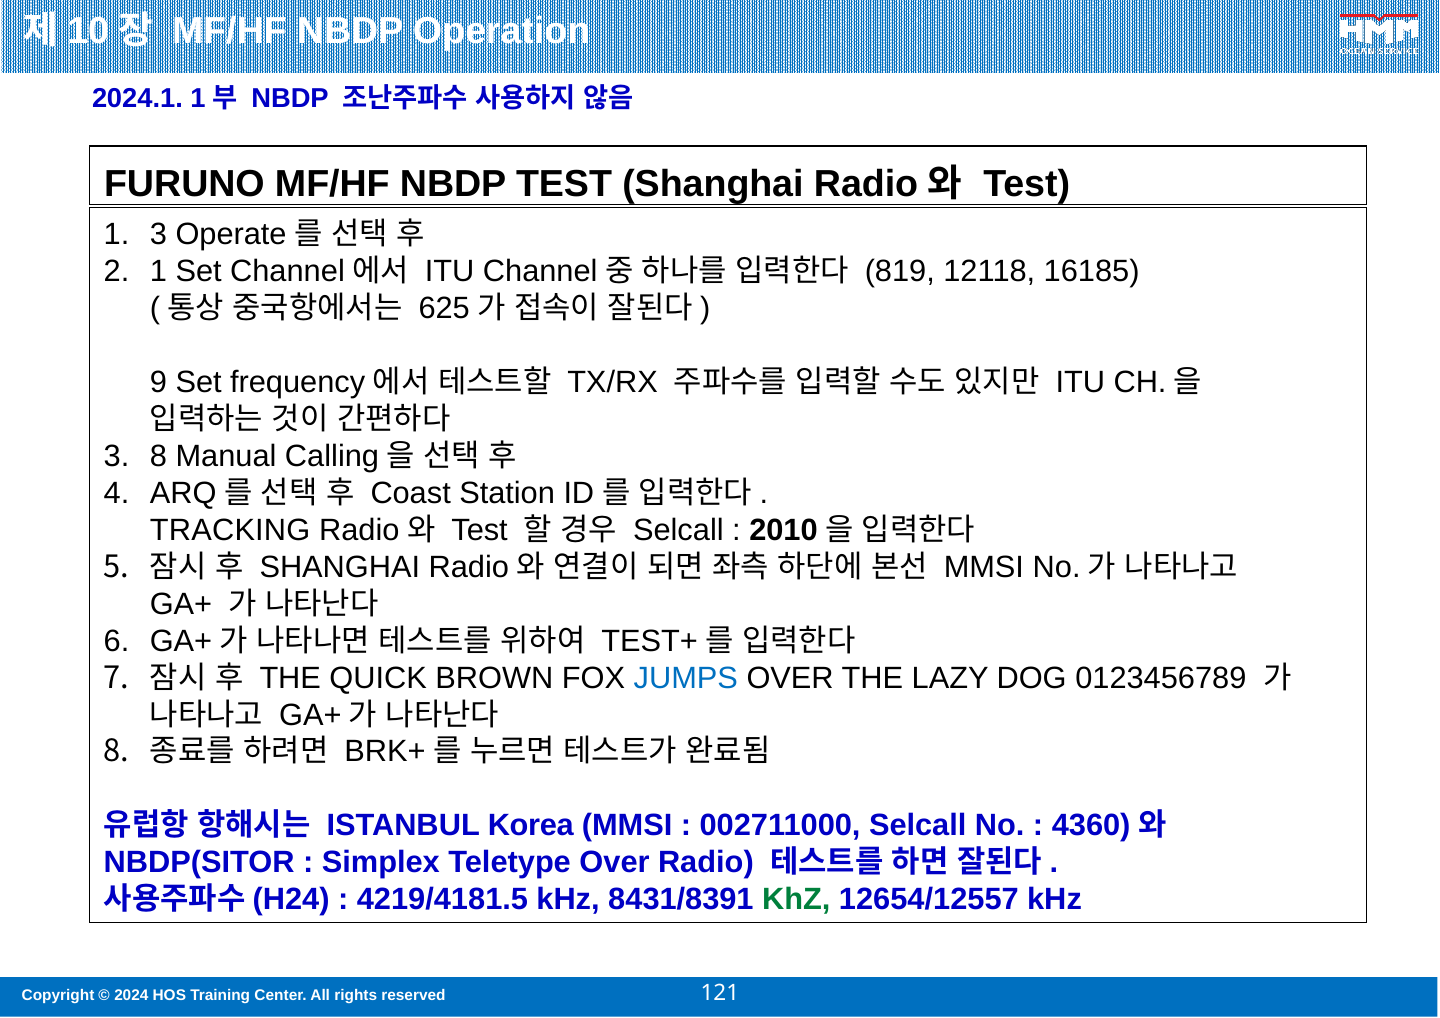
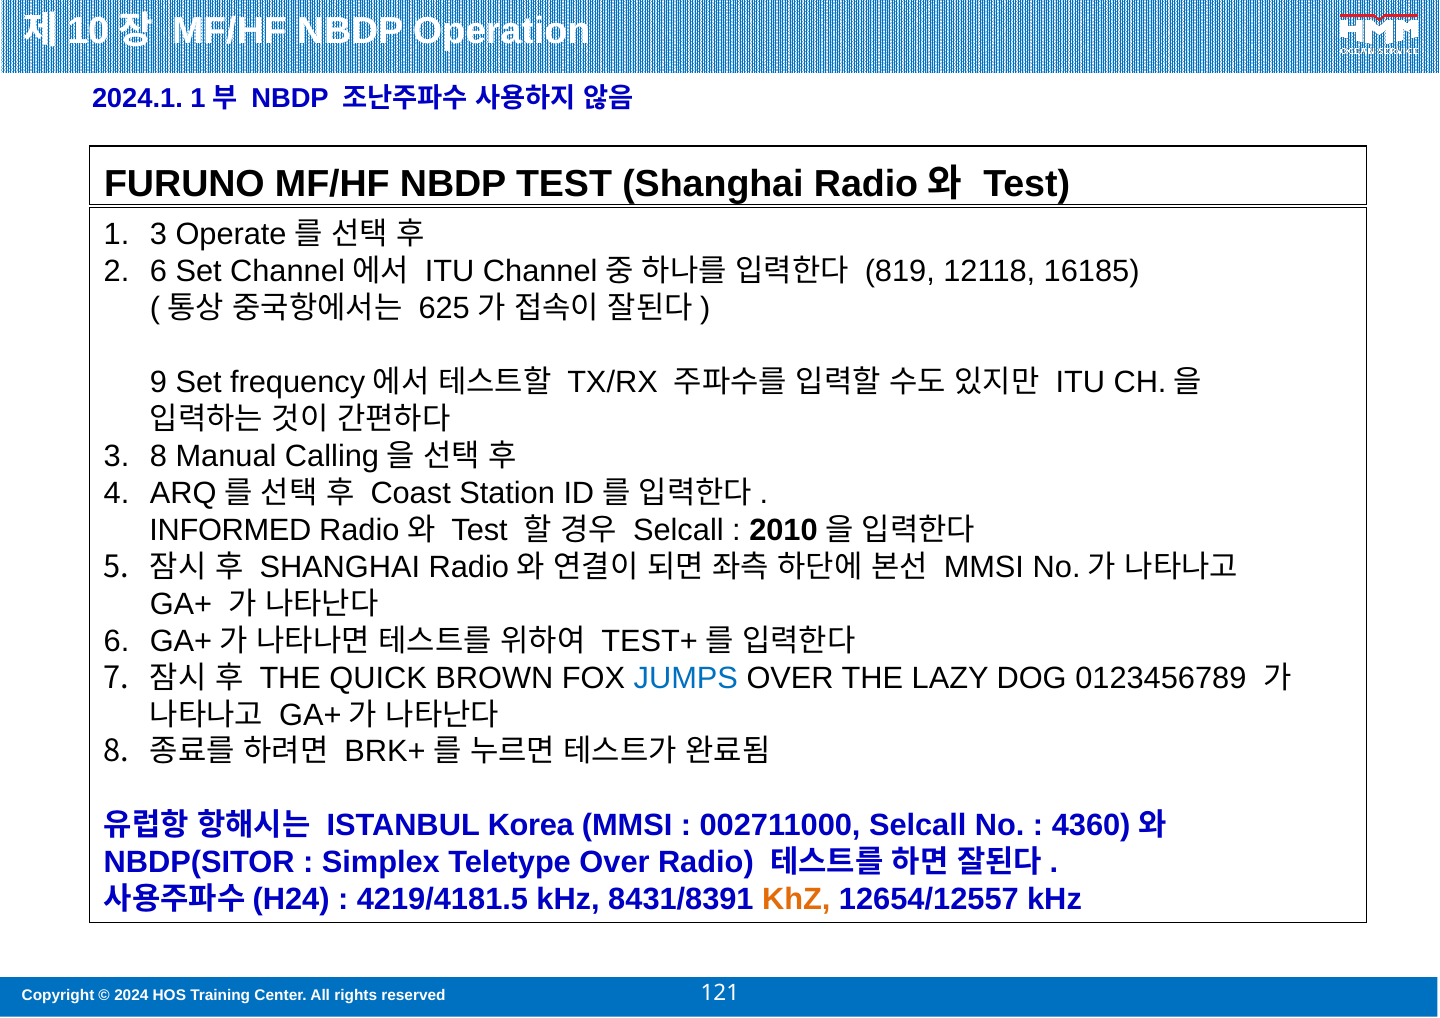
1 at (159, 272): 1 -> 6
TRACKING: TRACKING -> INFORMED
KhZ at (796, 900) colour: green -> orange
